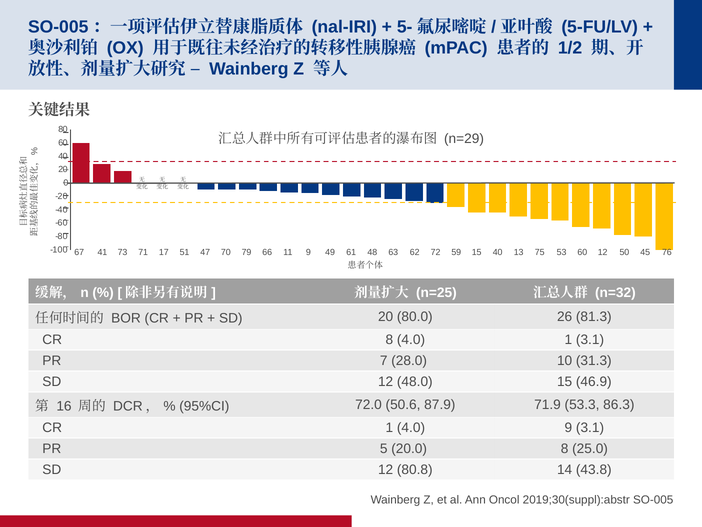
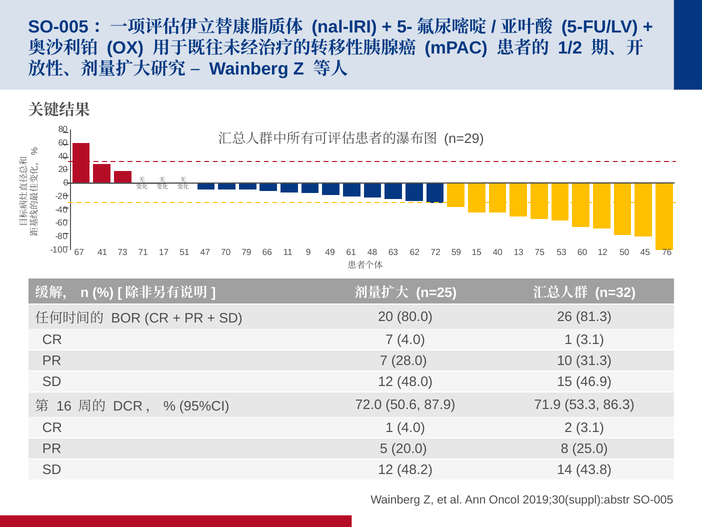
CR 8: 8 -> 7
4.0 9: 9 -> 2
80.8: 80.8 -> 48.2
